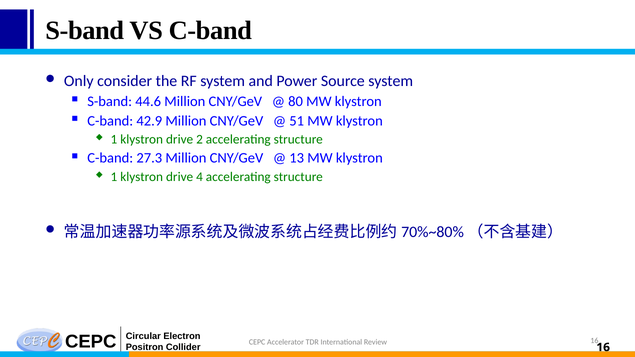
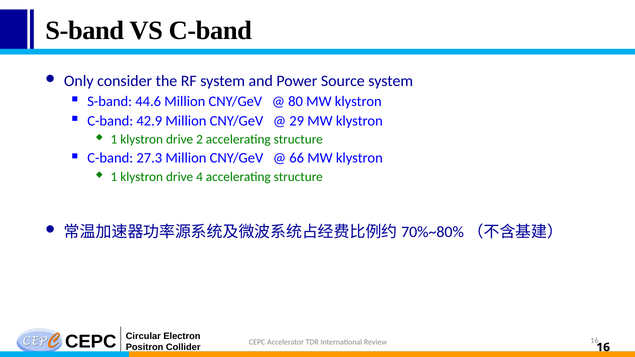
51: 51 -> 29
13: 13 -> 66
